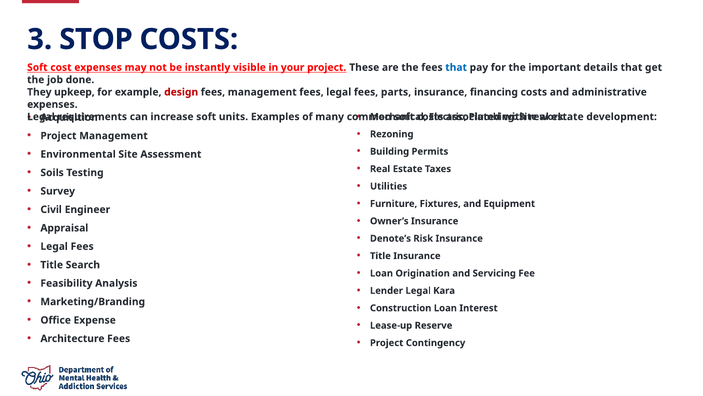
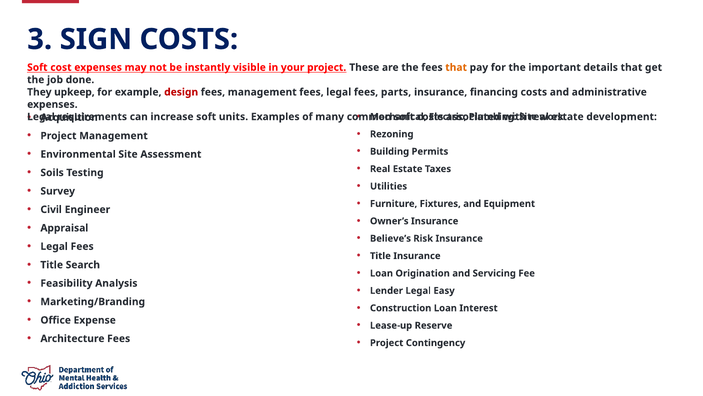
STOP: STOP -> SIGN
that at (456, 67) colour: blue -> orange
Denote’s: Denote’s -> Believe’s
Kara: Kara -> Easy
